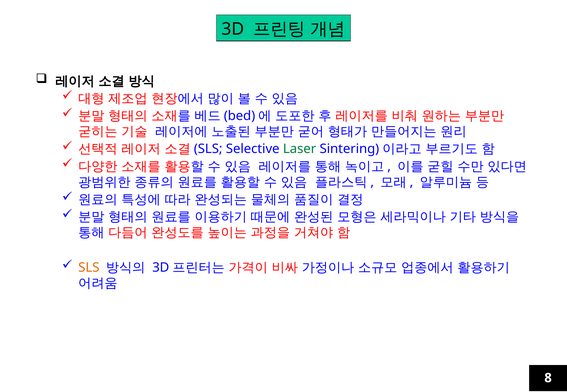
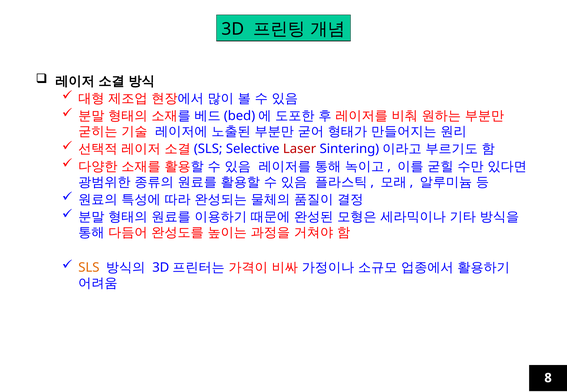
Laser colour: green -> red
